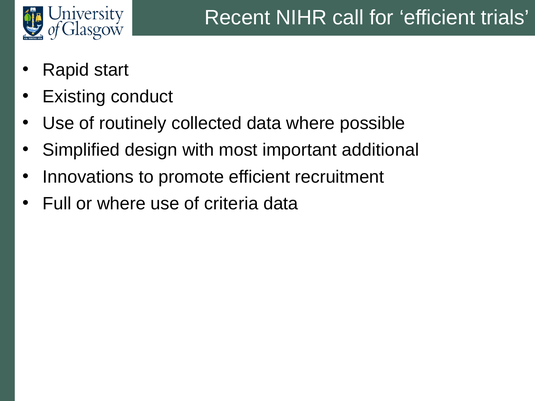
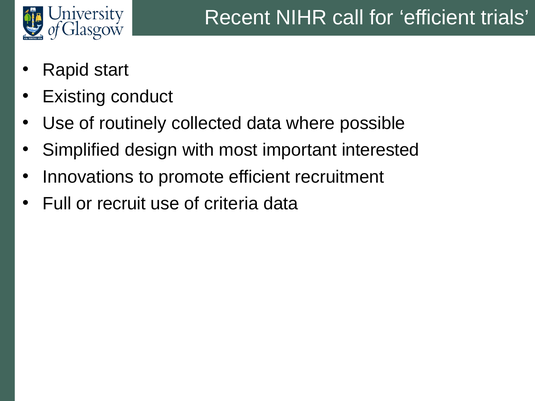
additional: additional -> interested
or where: where -> recruit
